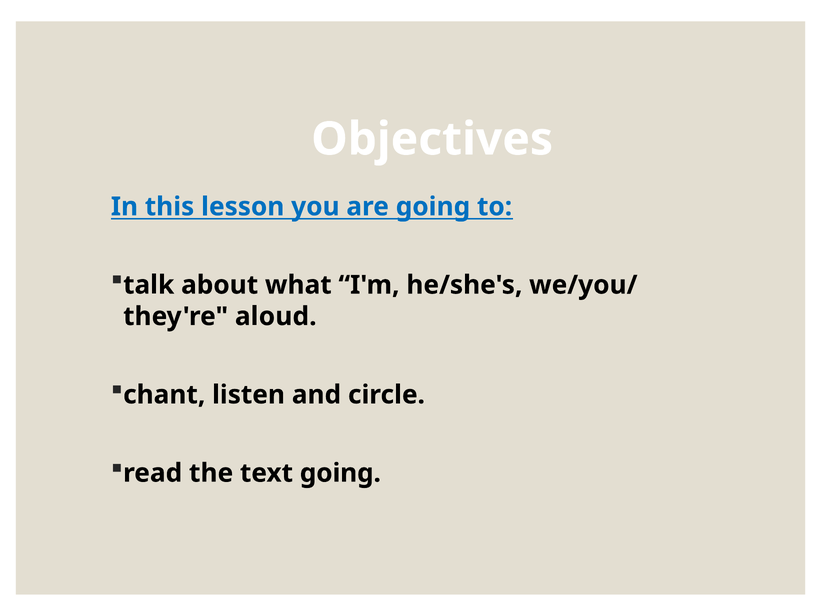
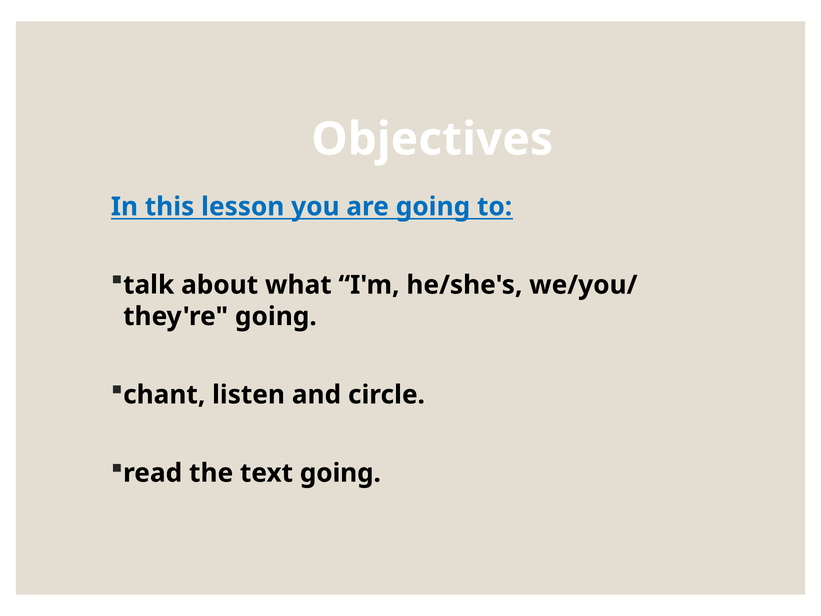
they're aloud: aloud -> going
